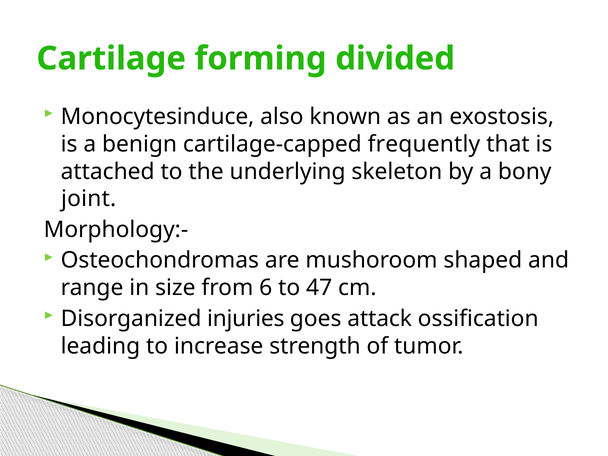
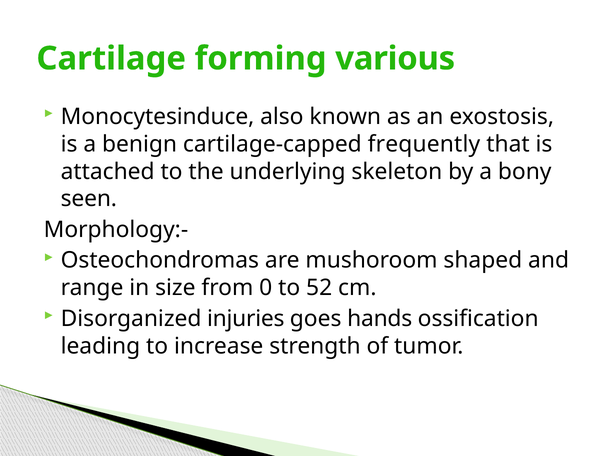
divided: divided -> various
joint: joint -> seen
6: 6 -> 0
47: 47 -> 52
attack: attack -> hands
